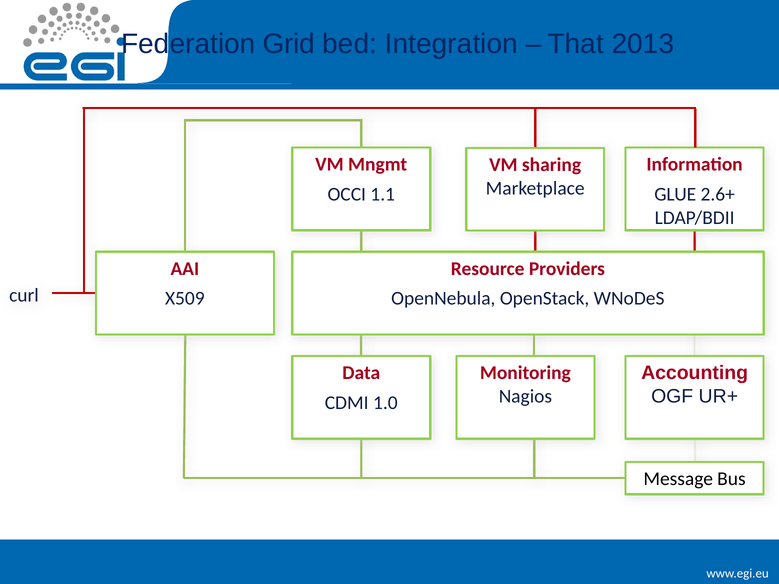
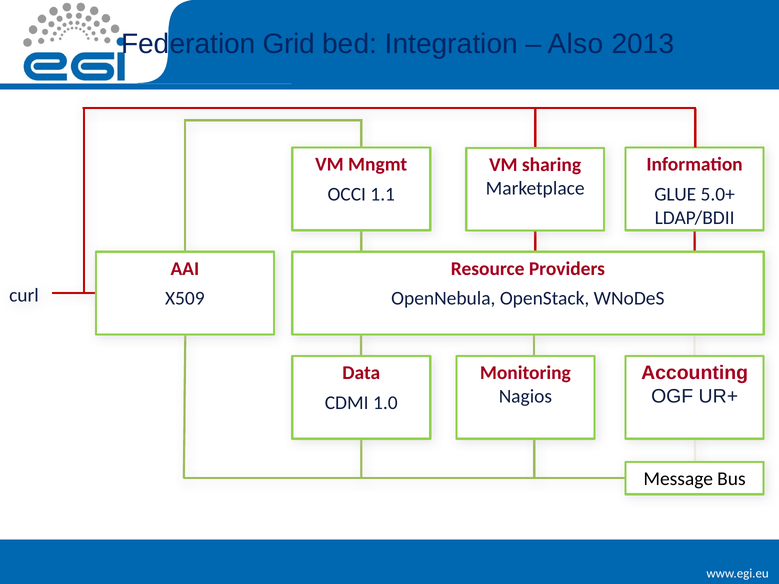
That: That -> Also
2.6+: 2.6+ -> 5.0+
